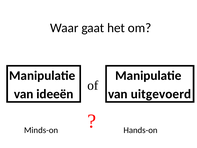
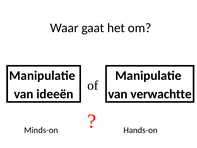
uitgevoerd: uitgevoerd -> verwachtte
